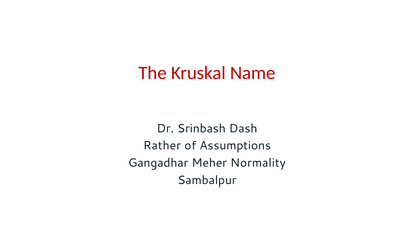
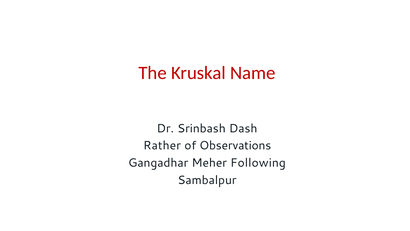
Assumptions: Assumptions -> Observations
Normality: Normality -> Following
